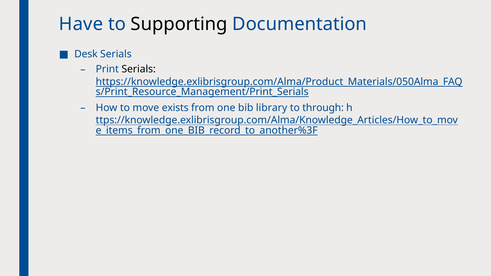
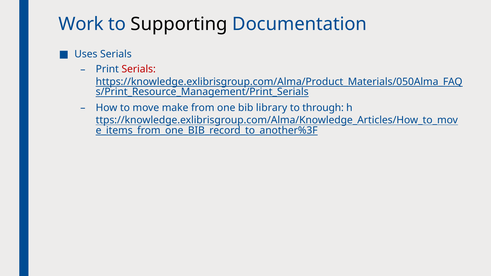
Have: Have -> Work
Desk: Desk -> Uses
Serials at (139, 69) colour: black -> red
exists: exists -> make
